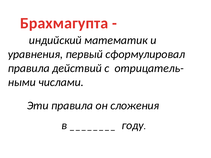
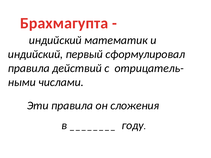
уравнения at (35, 54): уравнения -> индийский
